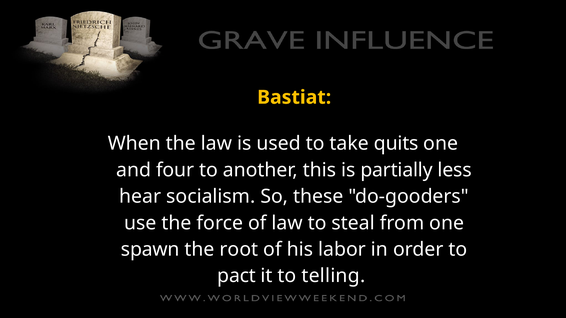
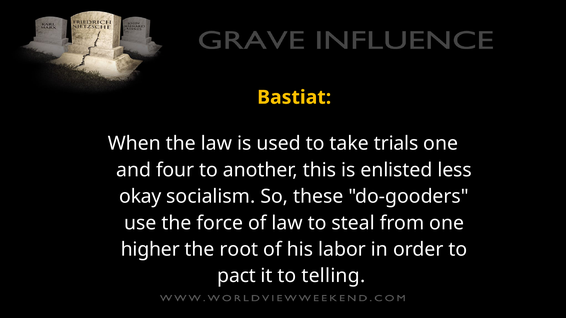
quits: quits -> trials
partially: partially -> enlisted
hear: hear -> okay
spawn: spawn -> higher
